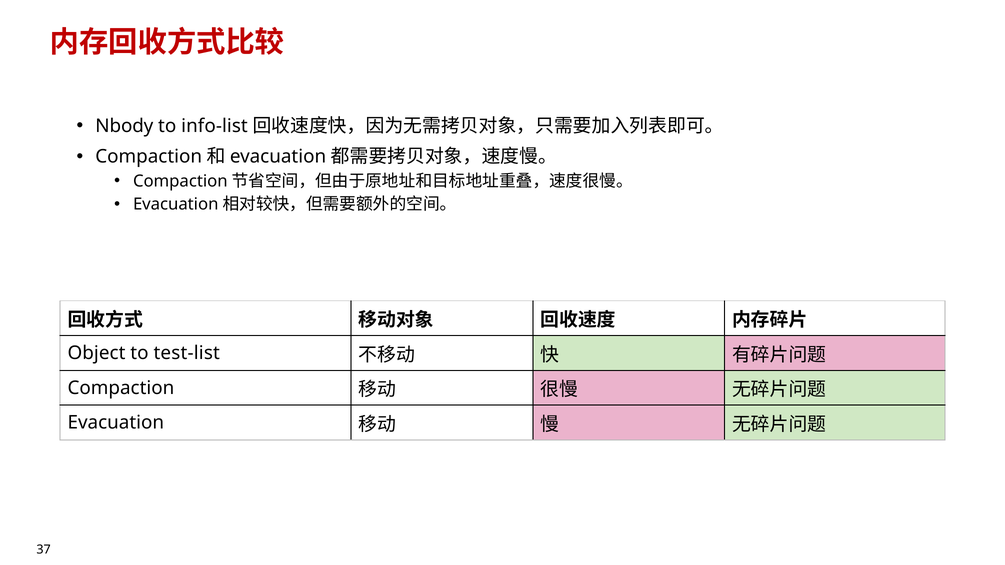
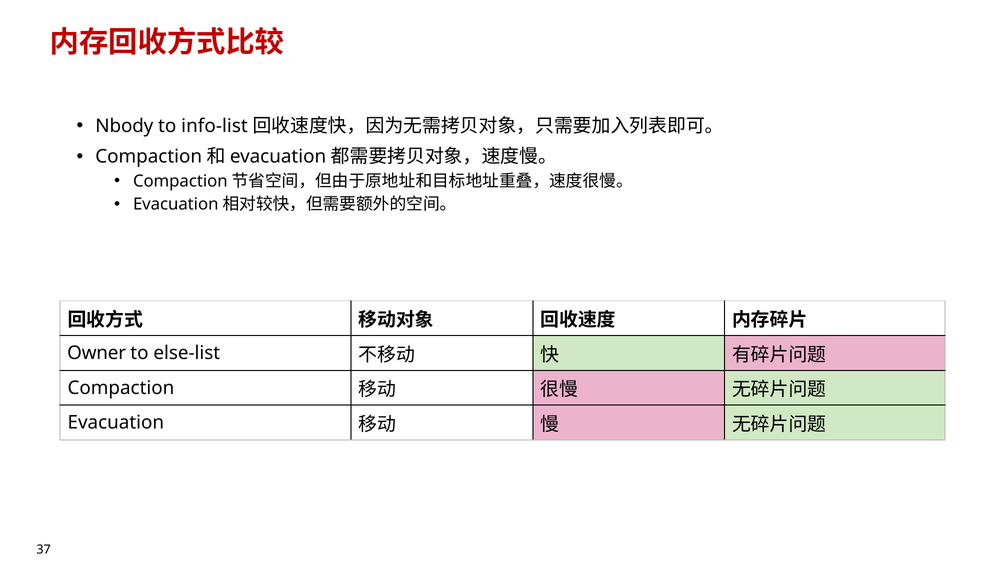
Object: Object -> Owner
test-list: test-list -> else-list
